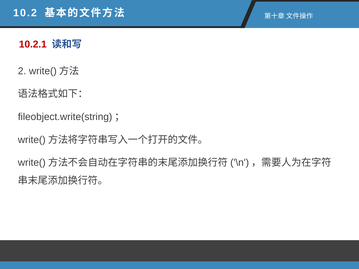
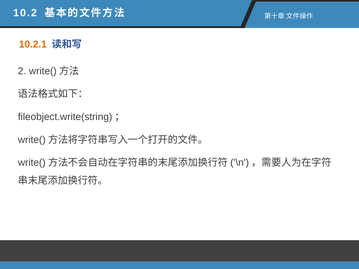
10.2.1 colour: red -> orange
